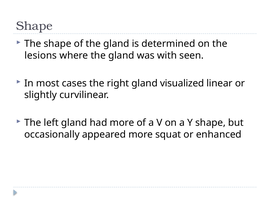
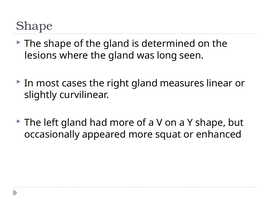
with: with -> long
visualized: visualized -> measures
